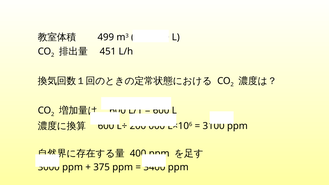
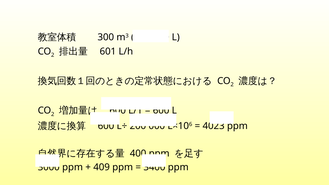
499: 499 -> 300
451: 451 -> 601
3100: 3100 -> 4023
375: 375 -> 409
